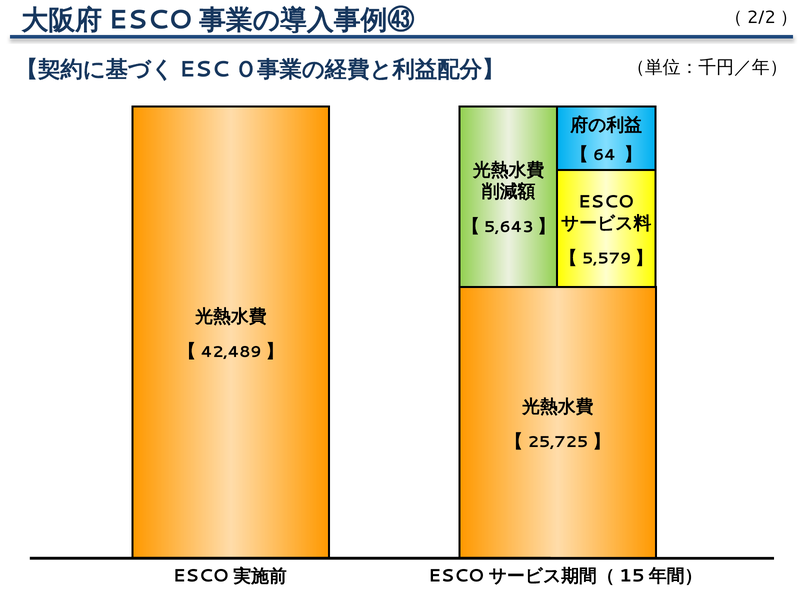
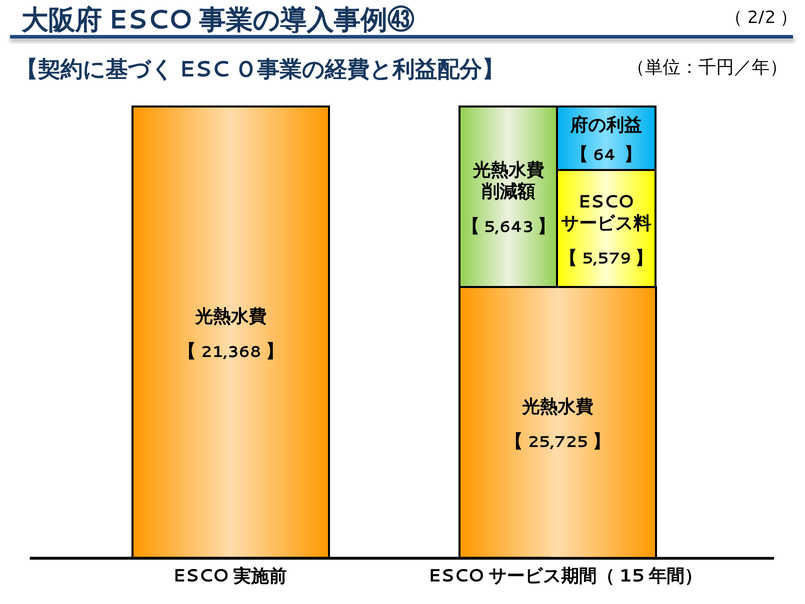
42,489: 42,489 -> 21,368
